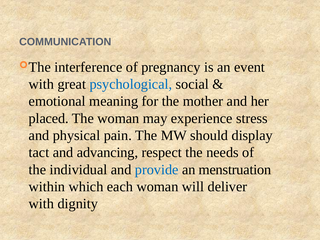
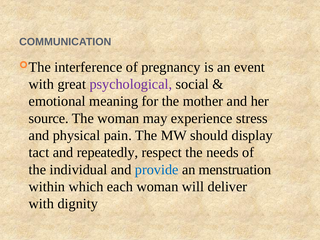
psychological colour: blue -> purple
placed: placed -> source
advancing: advancing -> repeatedly
